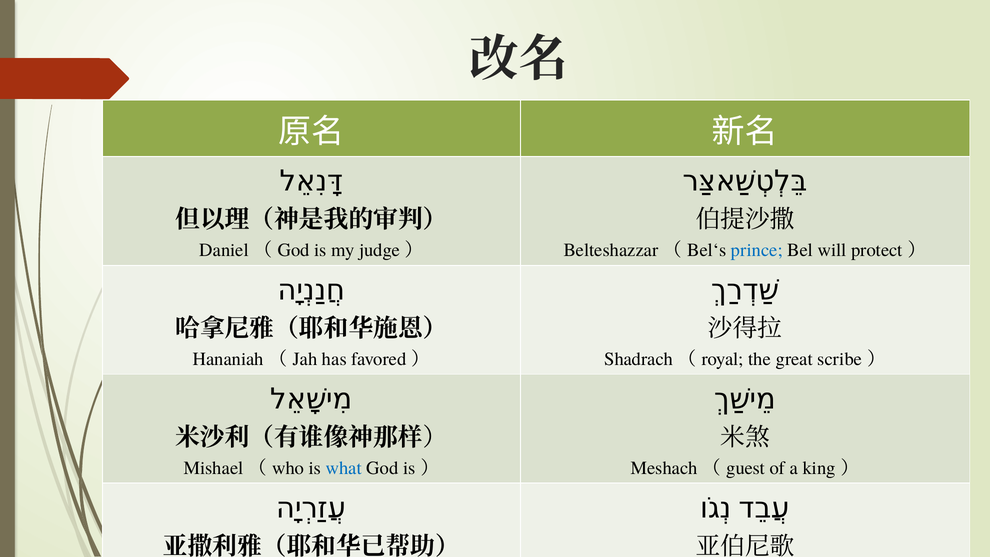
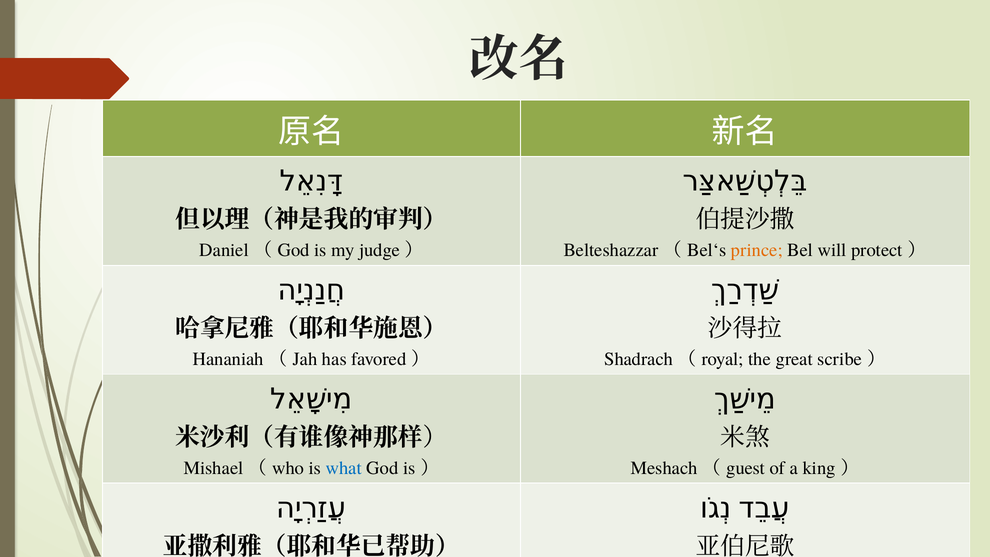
prince colour: blue -> orange
